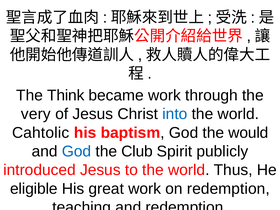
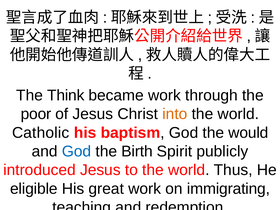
very: very -> poor
into colour: blue -> orange
Cahtolic: Cahtolic -> Catholic
Club: Club -> Birth
on redemption: redemption -> immigrating
